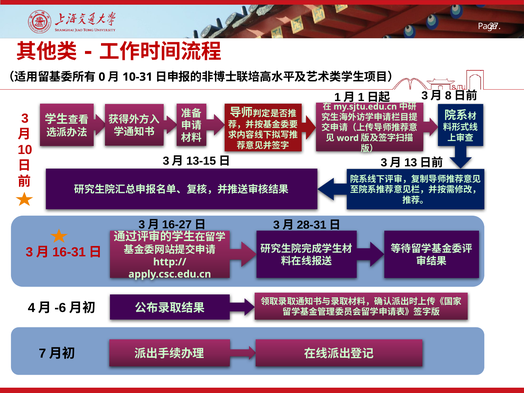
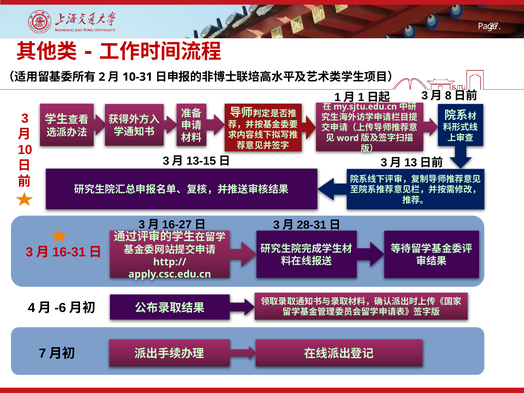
0: 0 -> 2
